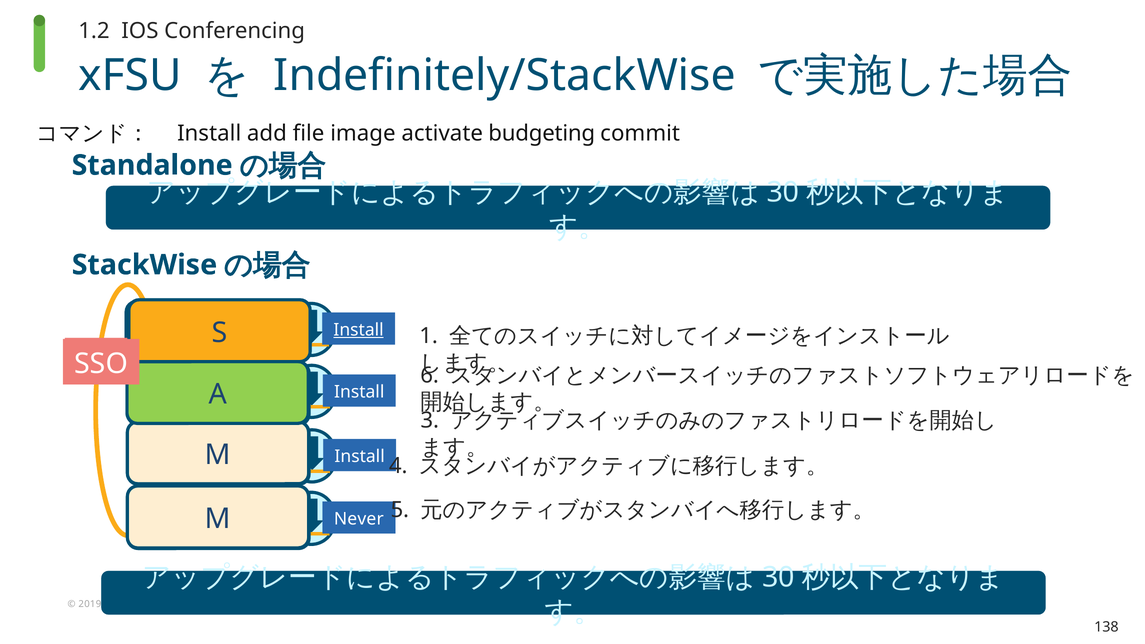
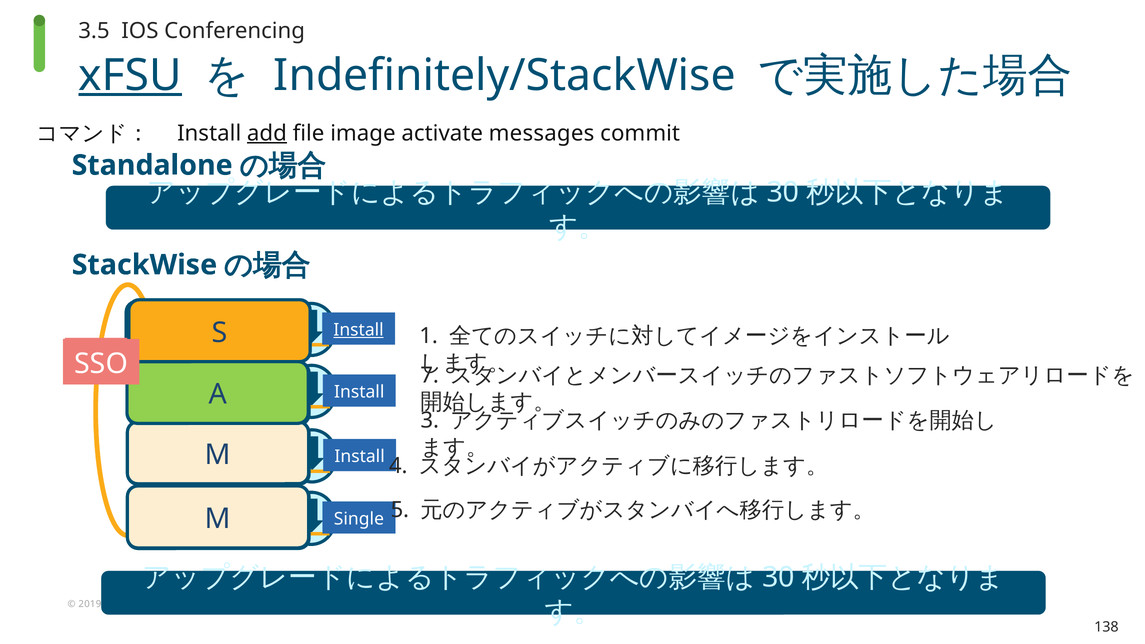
1.2: 1.2 -> 3.5
xFSU underline: none -> present
add underline: none -> present
budgeting: budgeting -> messages
6: 6 -> 7
Never at (359, 519): Never -> Single
